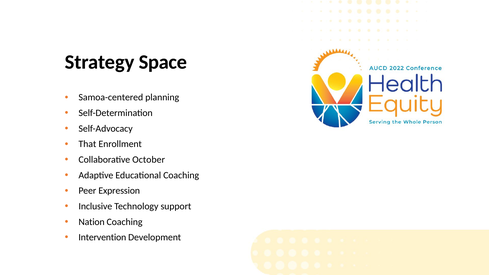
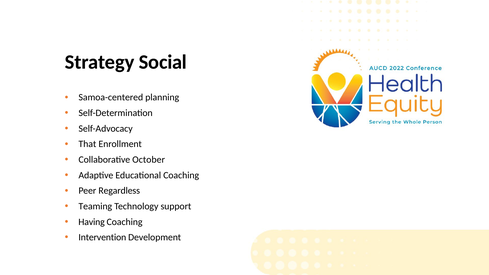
Space: Space -> Social
Expression: Expression -> Regardless
Inclusive: Inclusive -> Teaming
Nation: Nation -> Having
